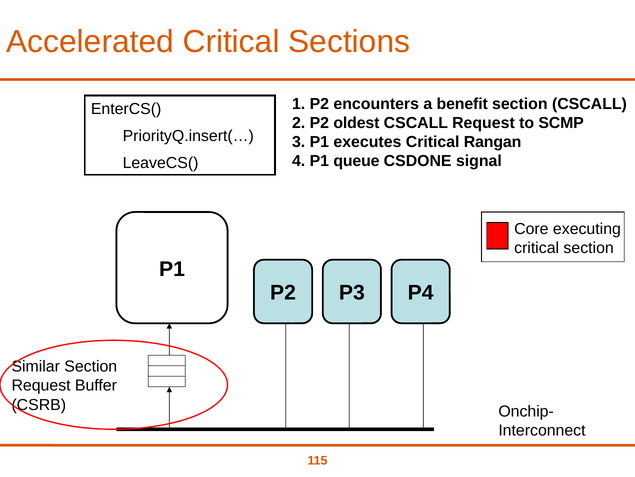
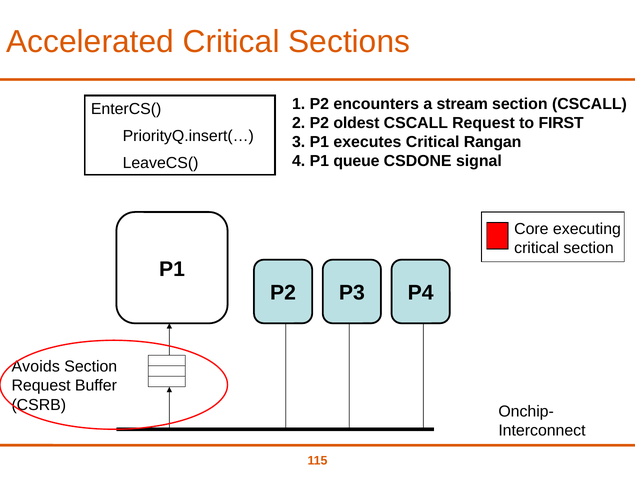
benefit: benefit -> stream
SCMP: SCMP -> FIRST
Similar: Similar -> Avoids
